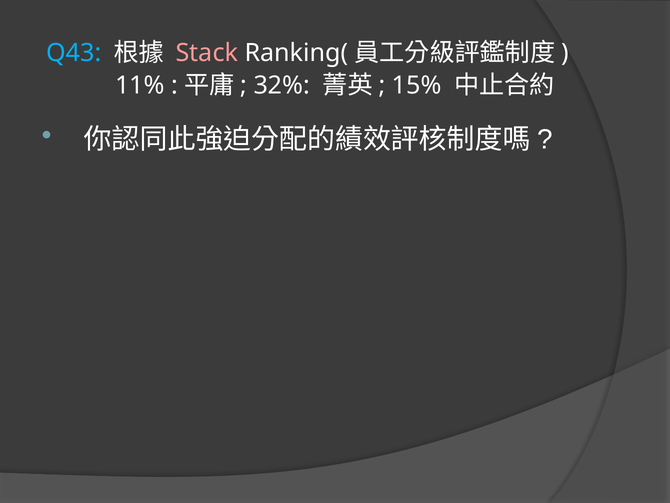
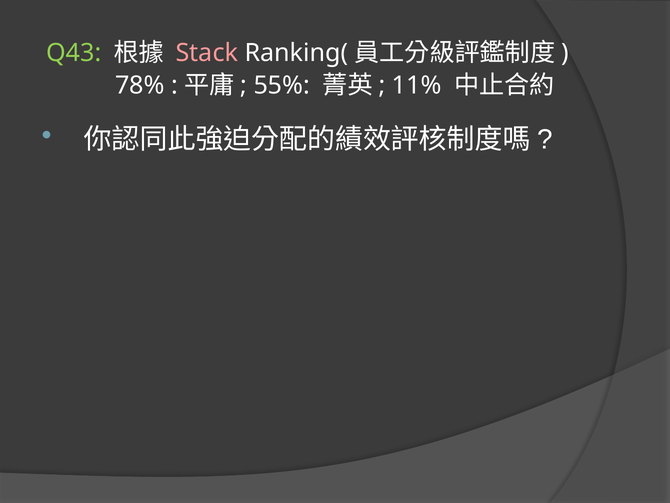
Q43 colour: light blue -> light green
11%: 11% -> 78%
32%: 32% -> 55%
15%: 15% -> 11%
